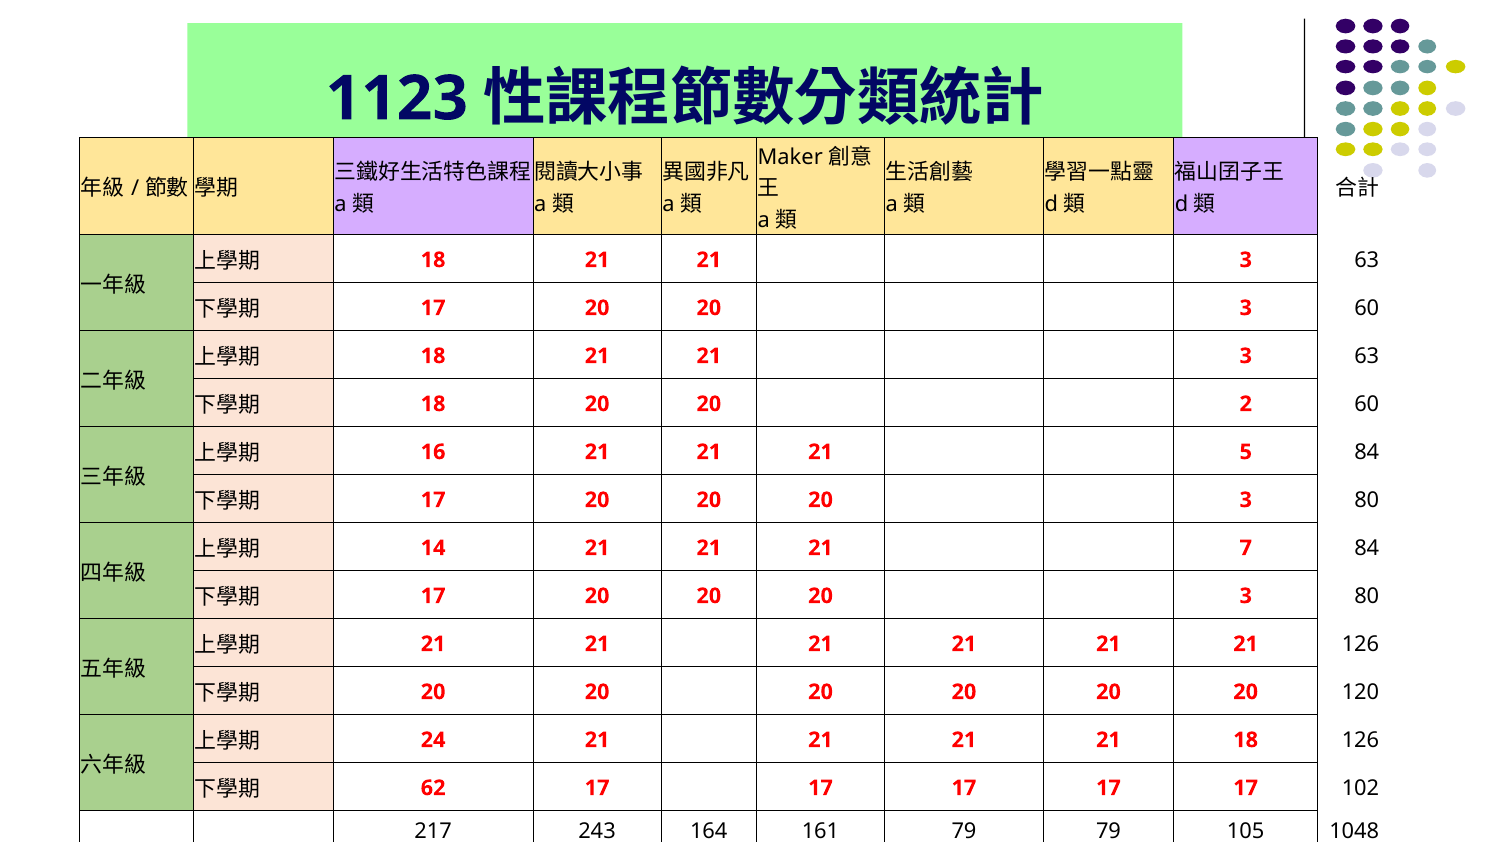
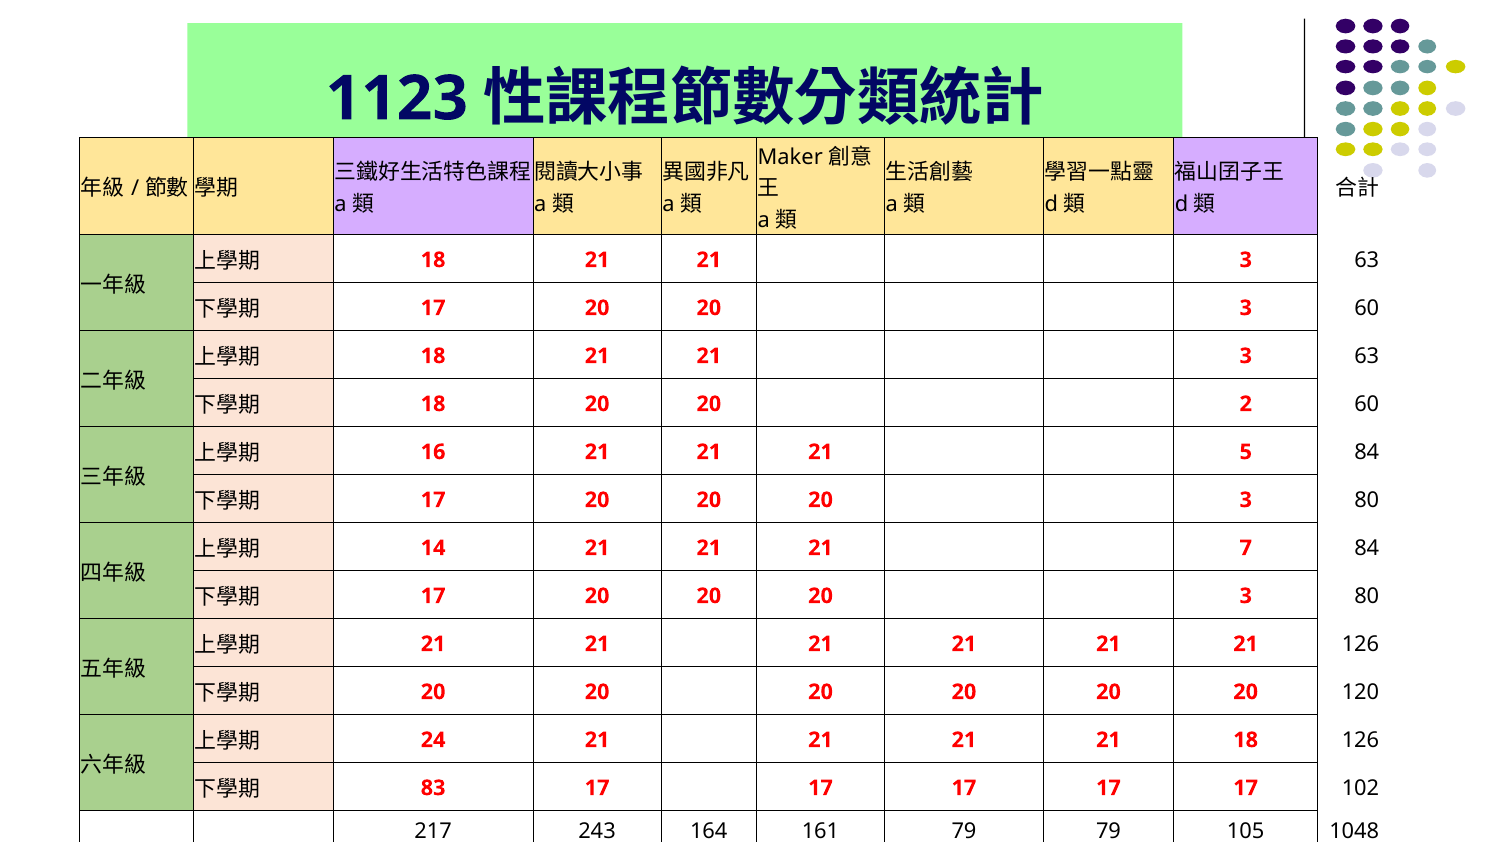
62: 62 -> 83
